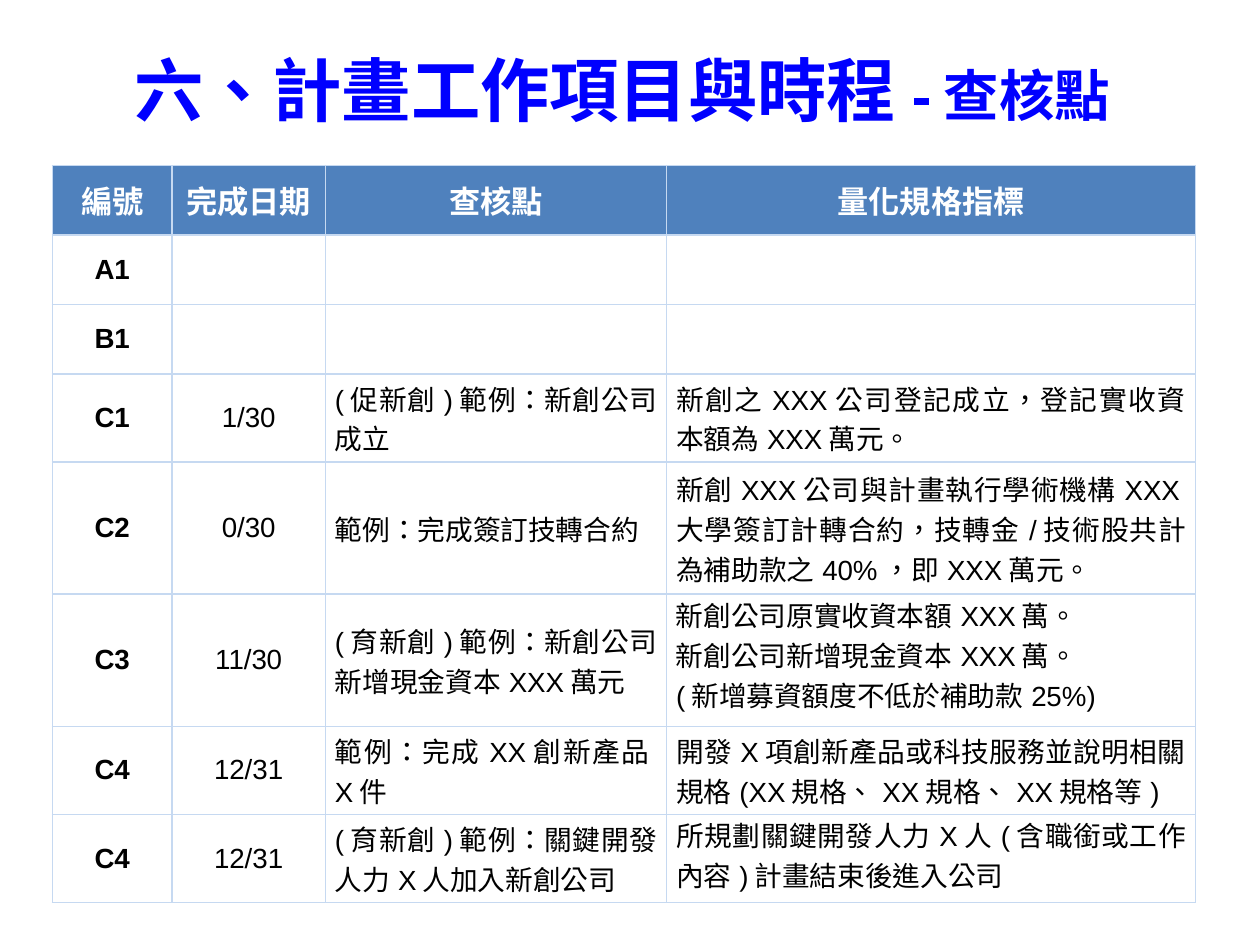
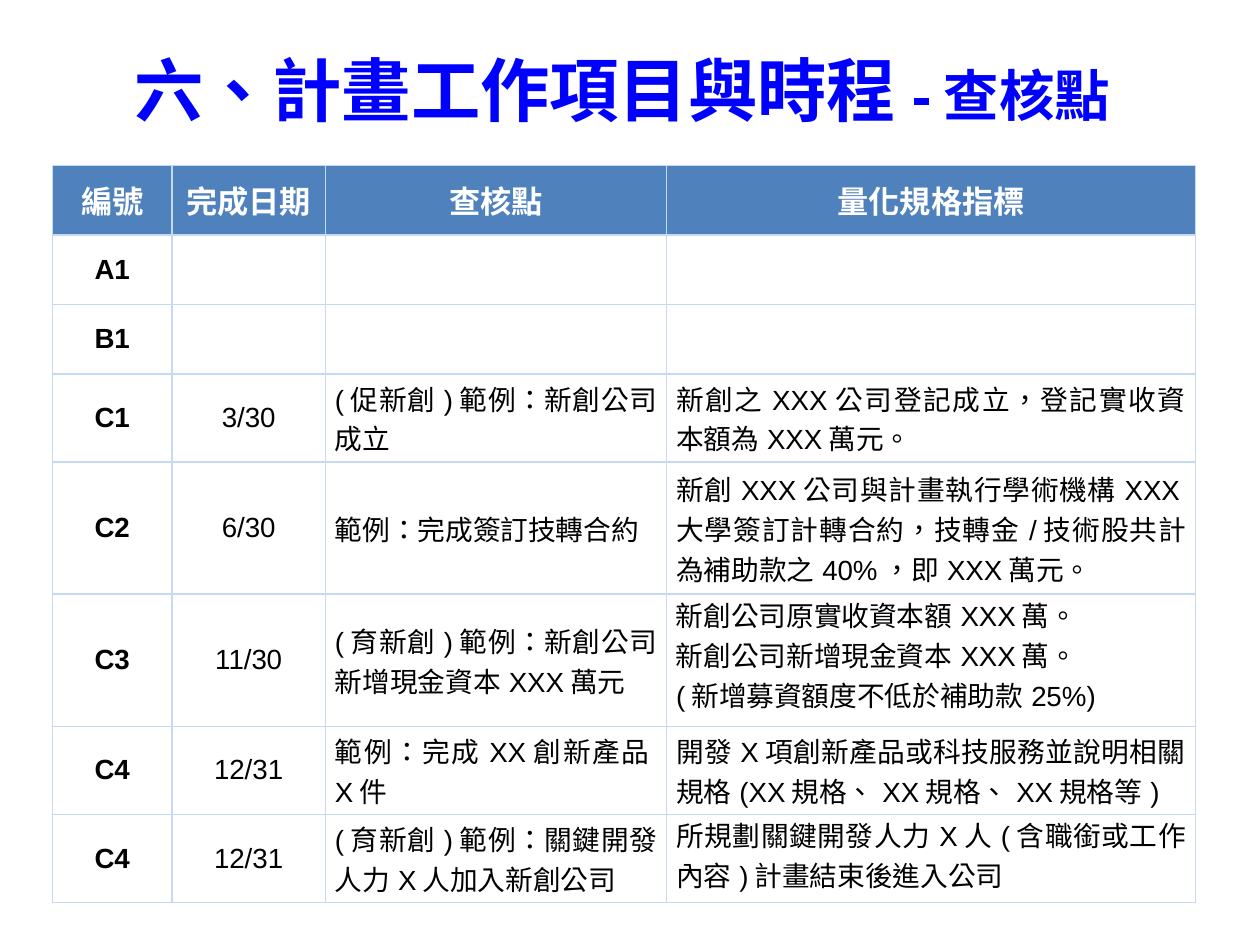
1/30: 1/30 -> 3/30
0/30: 0/30 -> 6/30
